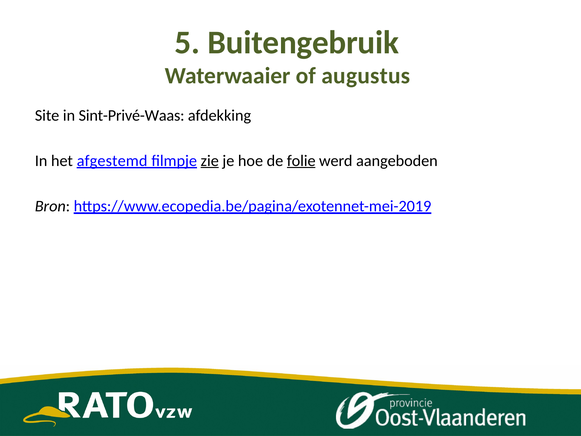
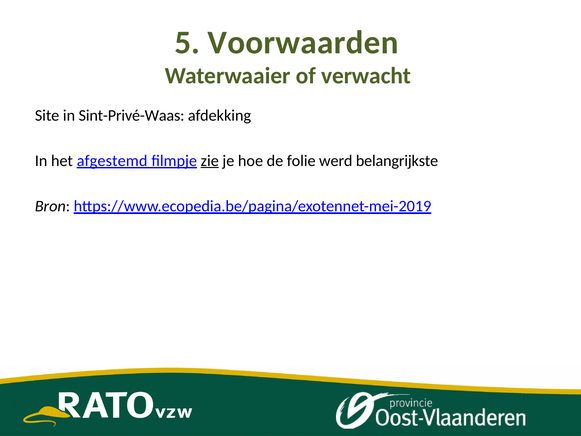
Buitengebruik: Buitengebruik -> Voorwaarden
augustus: augustus -> verwacht
folie underline: present -> none
aangeboden: aangeboden -> belangrijkste
